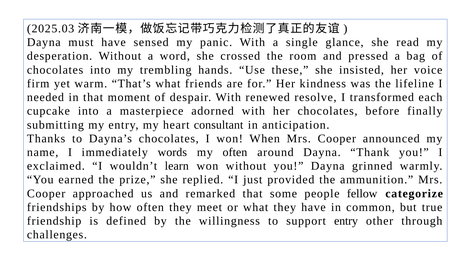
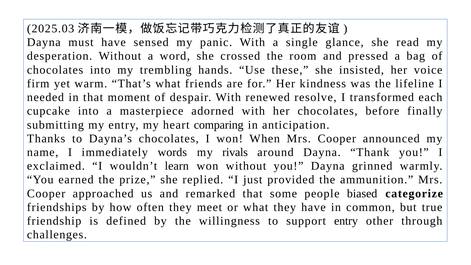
consultant: consultant -> comparing
my often: often -> rivals
fellow: fellow -> biased
